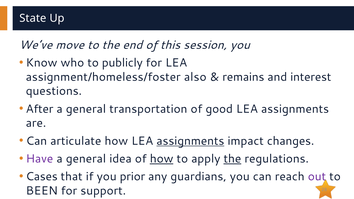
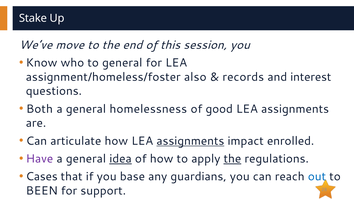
State: State -> Stake
to publicly: publicly -> general
remains: remains -> records
After: After -> Both
transportation: transportation -> homelessness
changes: changes -> enrolled
idea underline: none -> present
how at (162, 159) underline: present -> none
prior: prior -> base
out colour: purple -> blue
